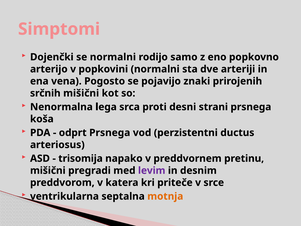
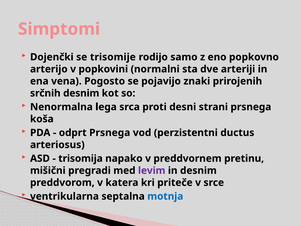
se normalni: normalni -> trisomije
srčnih mišični: mišični -> desnim
motnja colour: orange -> blue
